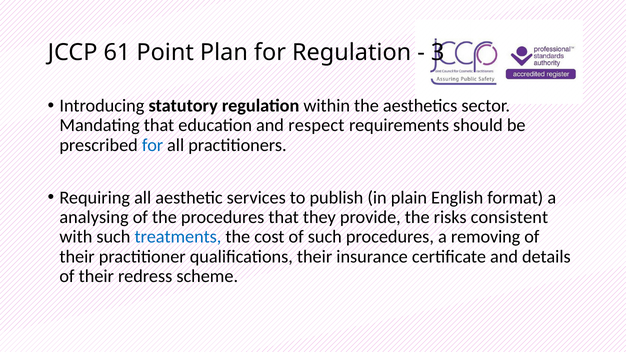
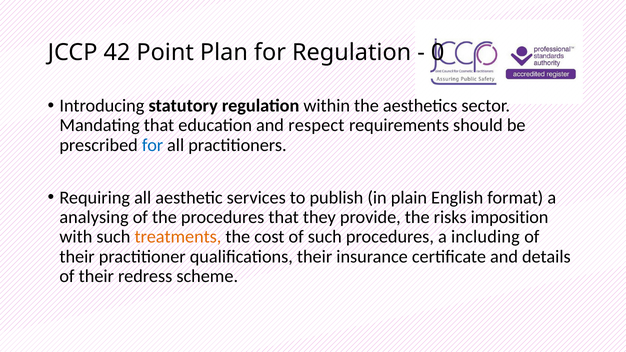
61: 61 -> 42
3: 3 -> 0
consistent: consistent -> imposition
treatments colour: blue -> orange
removing: removing -> including
